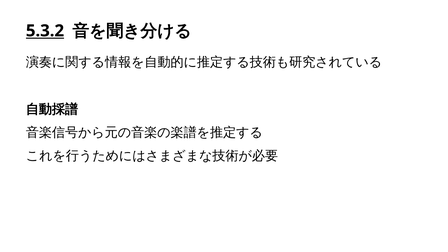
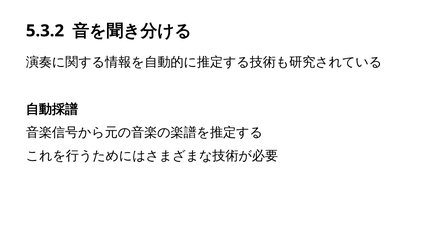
5.3.2 underline: present -> none
